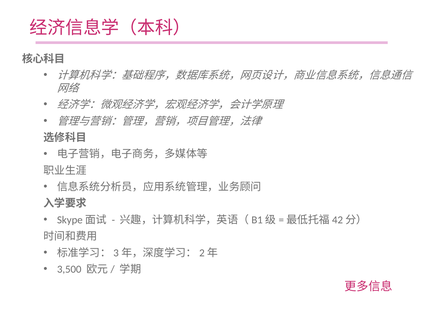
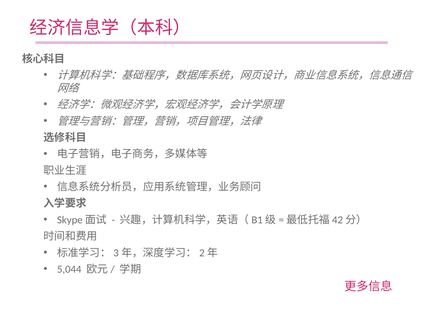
3,500: 3,500 -> 5,044
